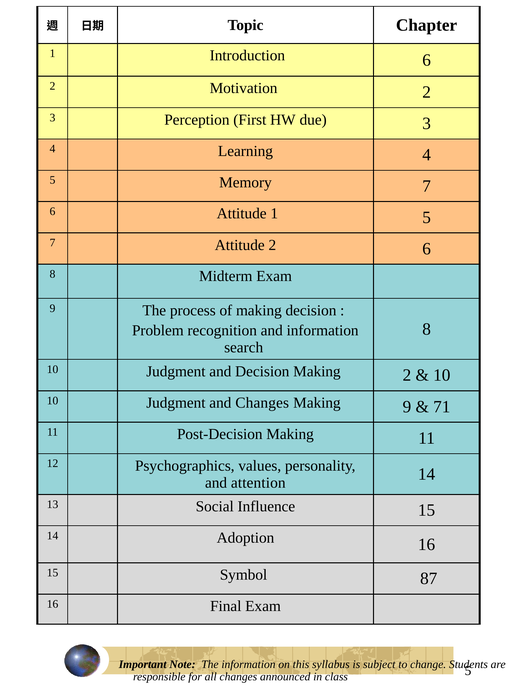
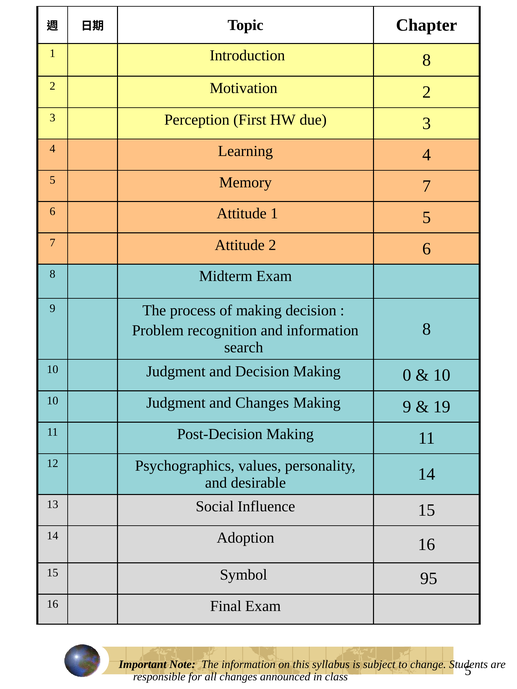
Introduction 6: 6 -> 8
Making 2: 2 -> 0
71: 71 -> 19
attention: attention -> desirable
87: 87 -> 95
